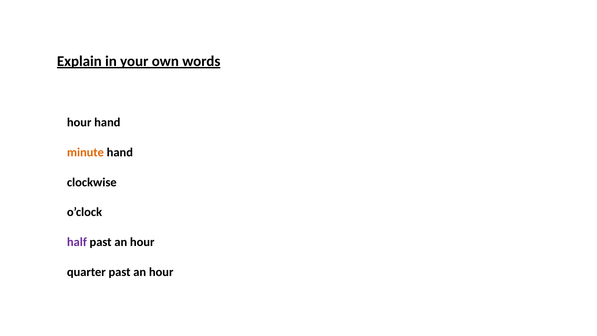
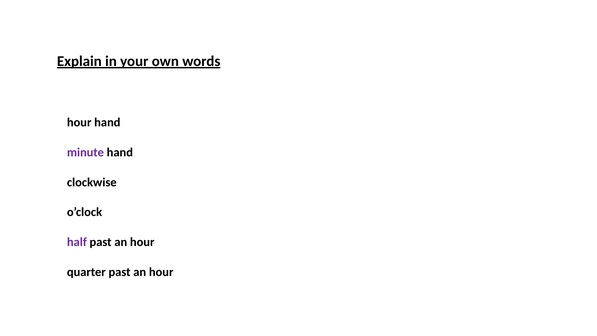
minute colour: orange -> purple
